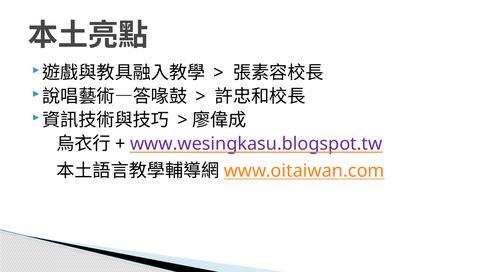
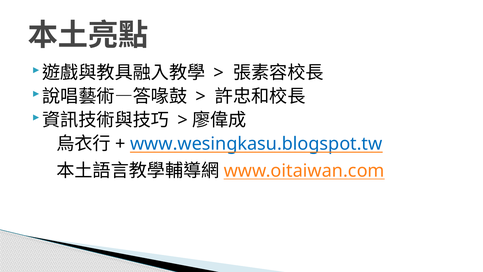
www.wesingkasu.blogspot.tw colour: purple -> blue
